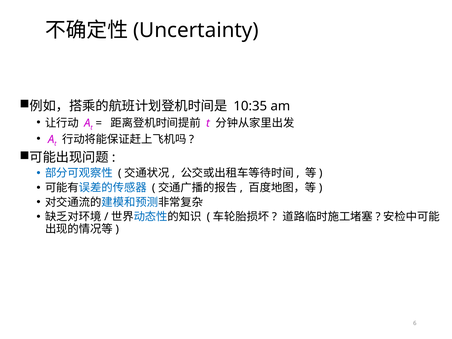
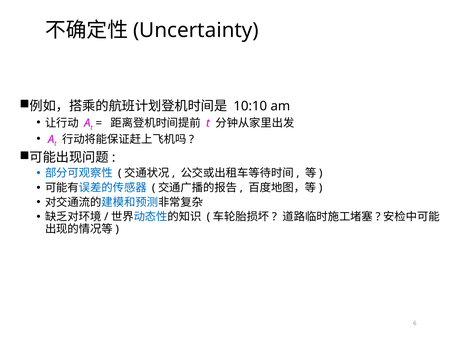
10:35: 10:35 -> 10:10
